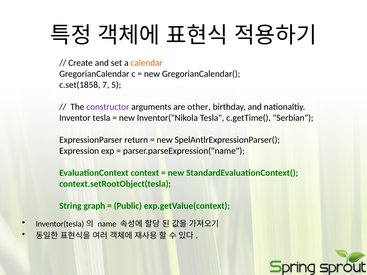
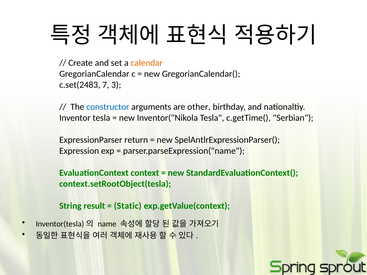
c.set(1858: c.set(1858 -> c.set(2483
5: 5 -> 3
constructor colour: purple -> blue
graph: graph -> result
Public: Public -> Static
